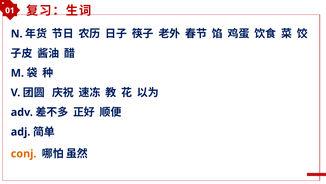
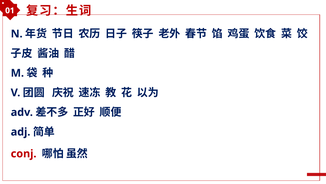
conj colour: orange -> red
